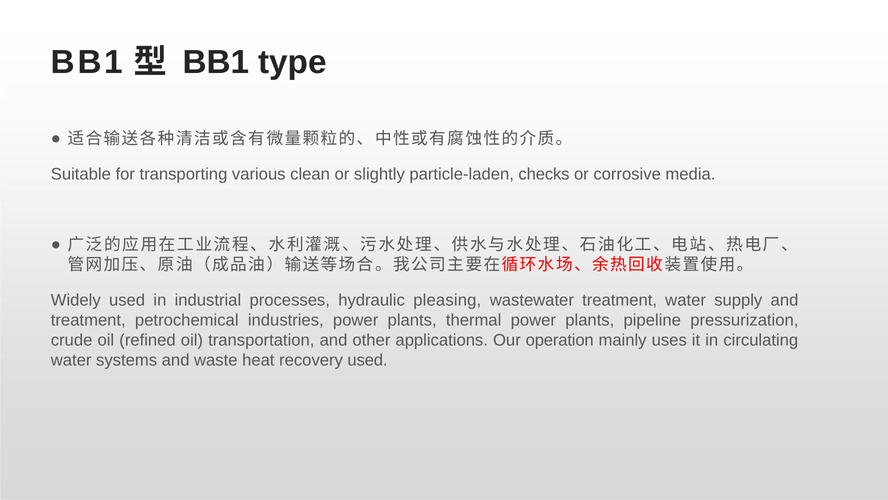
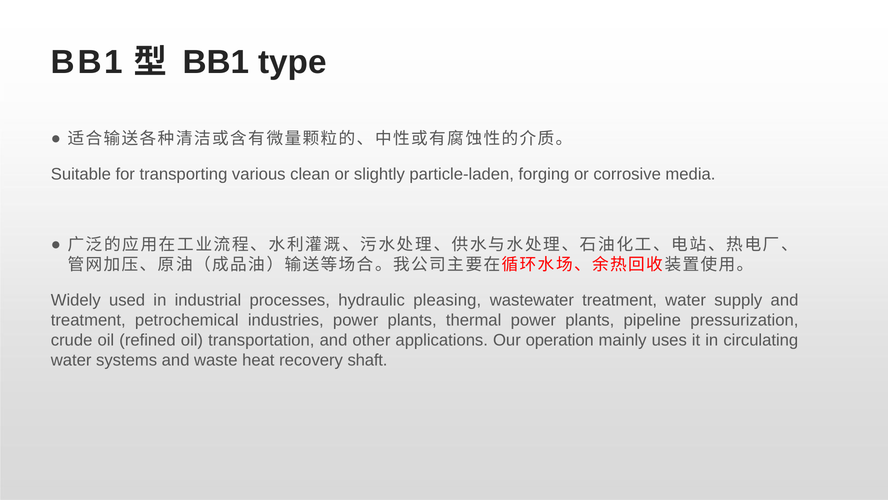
checks: checks -> forging
recovery used: used -> shaft
